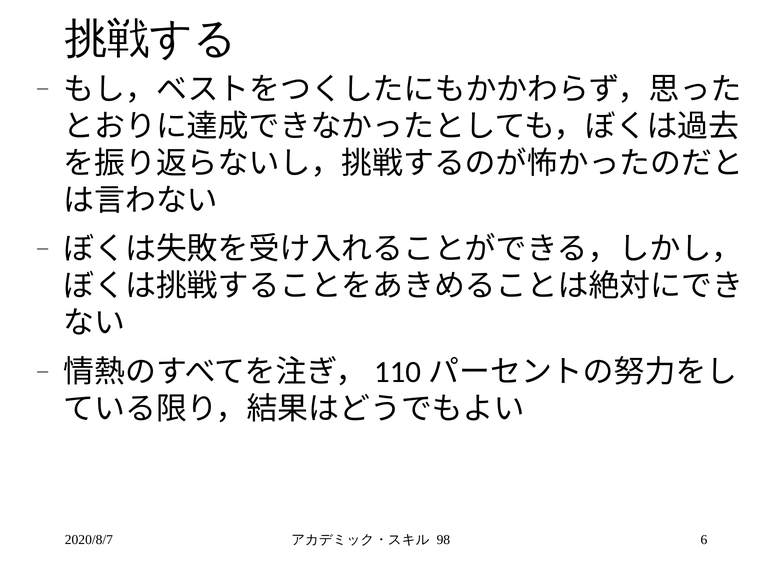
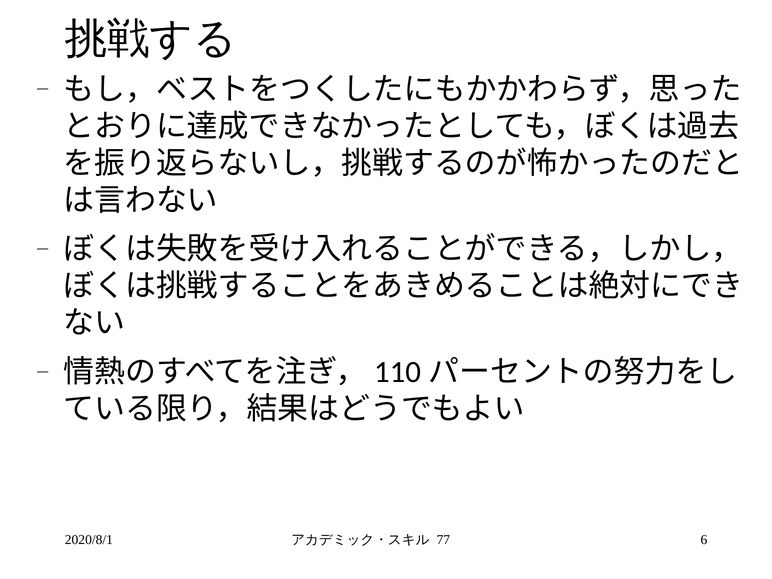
2020/8/7: 2020/8/7 -> 2020/8/1
98: 98 -> 77
